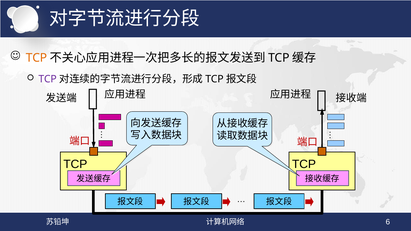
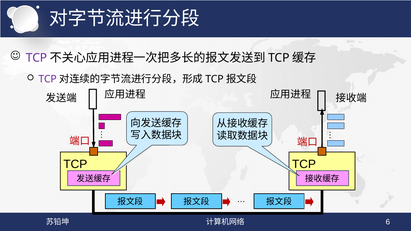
TCP at (36, 58) colour: orange -> purple
